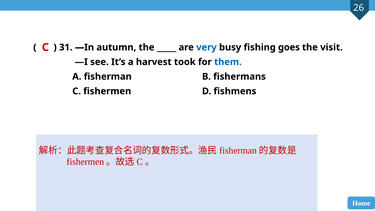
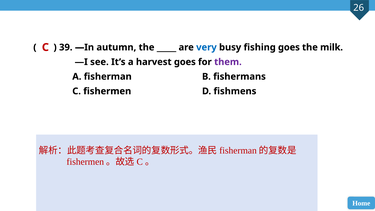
31: 31 -> 39
visit: visit -> milk
harvest took: took -> goes
them colour: blue -> purple
